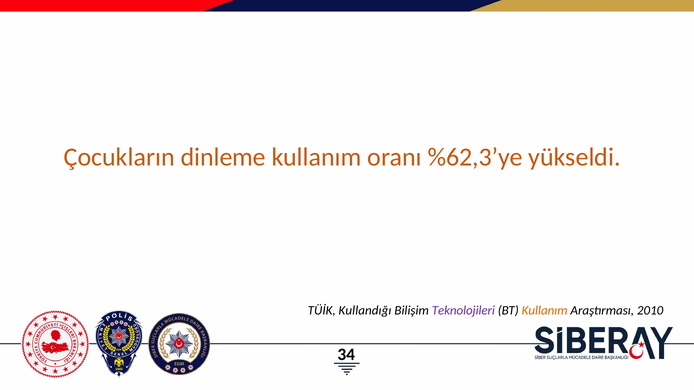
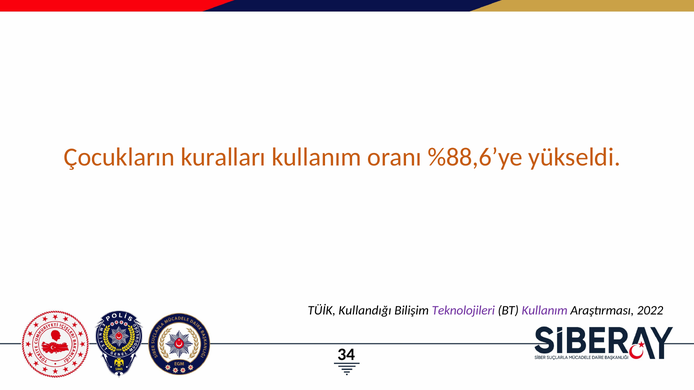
dinleme: dinleme -> kuralları
%62,3’ye: %62,3’ye -> %88,6’ye
Kullanım at (545, 311) colour: orange -> purple
2010: 2010 -> 2022
